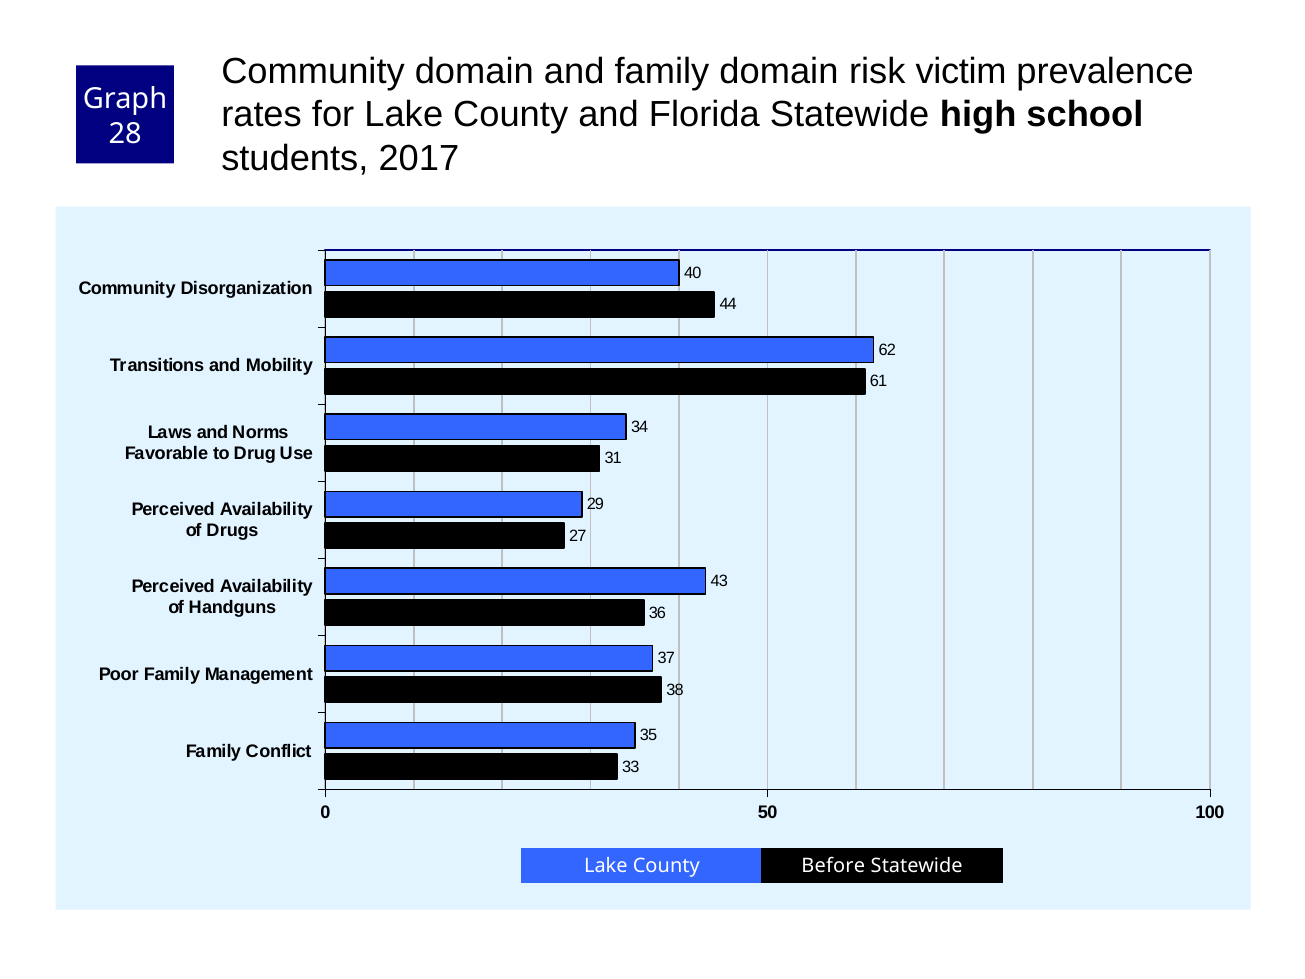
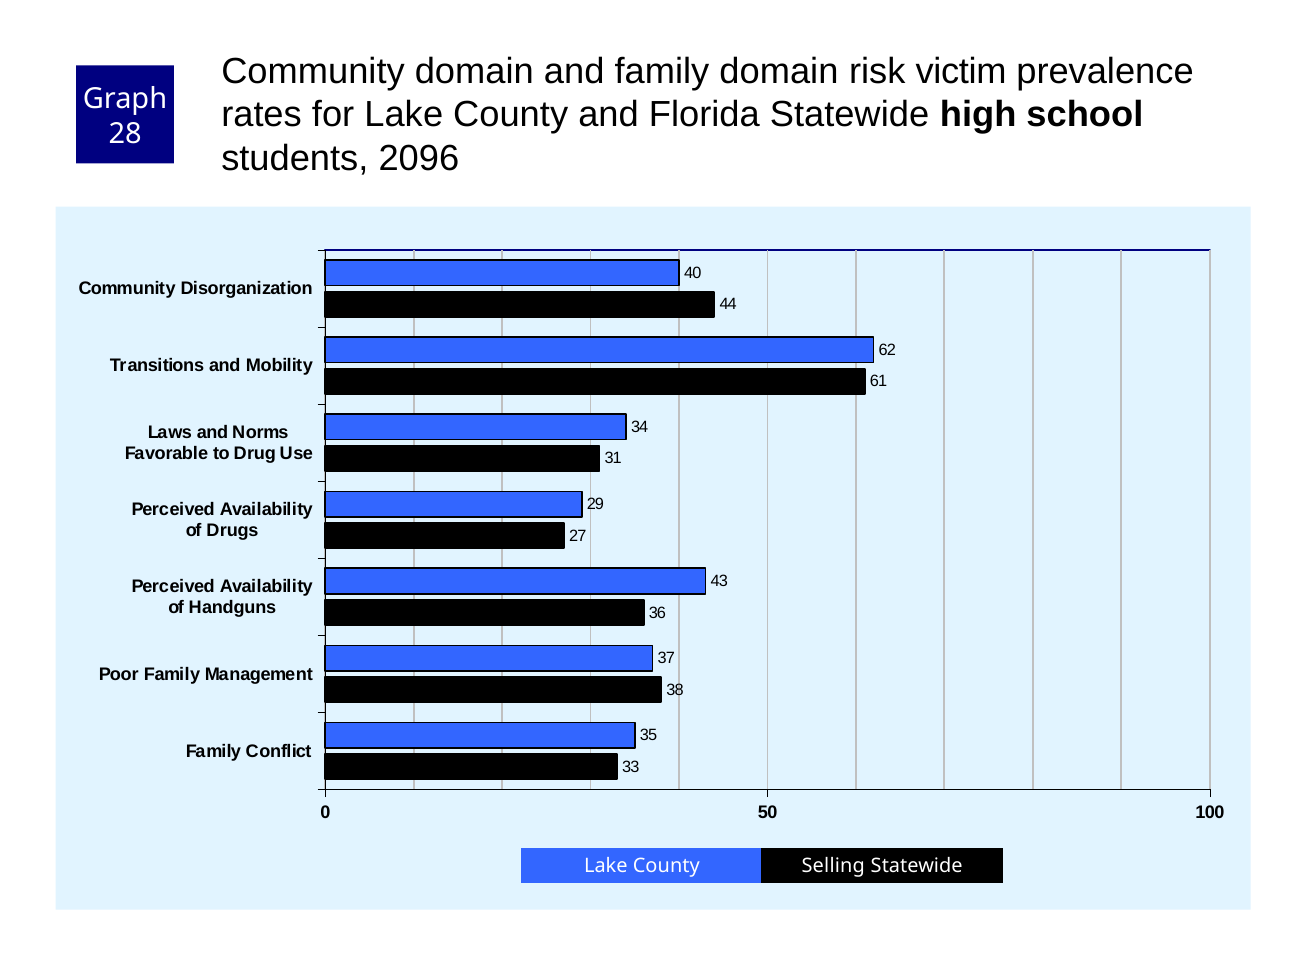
2017: 2017 -> 2096
Before: Before -> Selling
